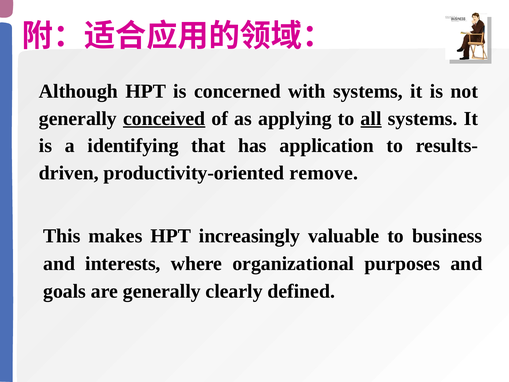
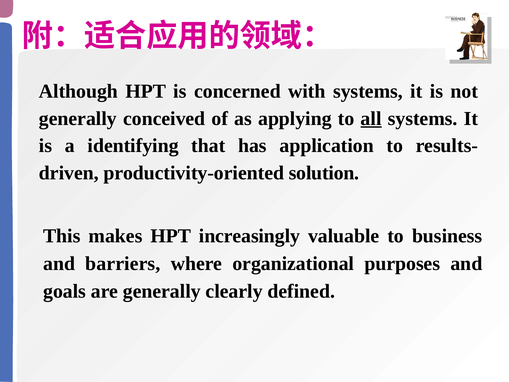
conceived underline: present -> none
remove: remove -> solution
interests: interests -> barriers
